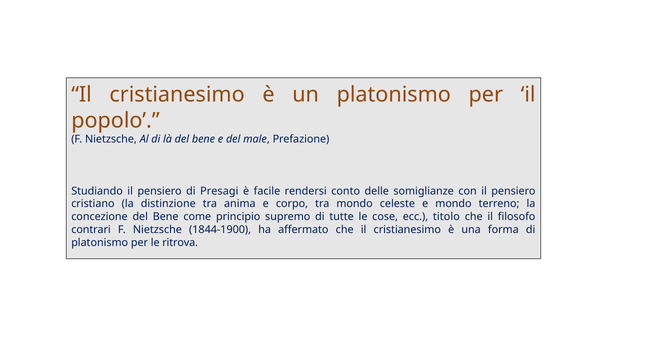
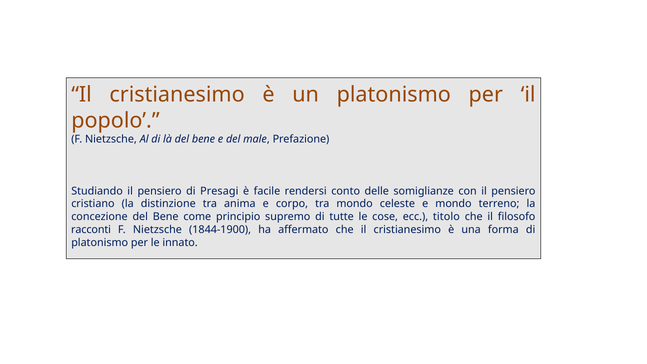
contrari: contrari -> racconti
ritrova: ritrova -> innato
